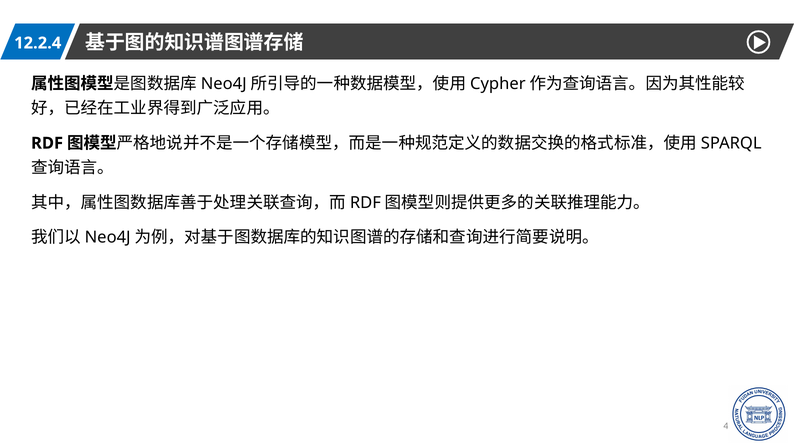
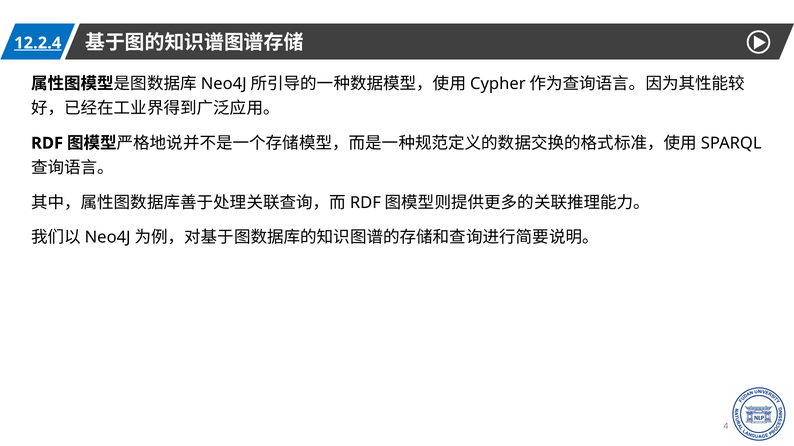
12.2.4 underline: none -> present
